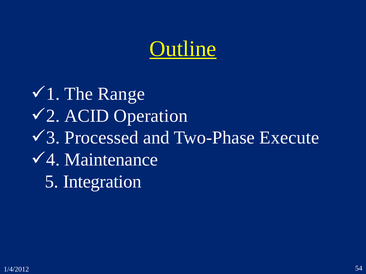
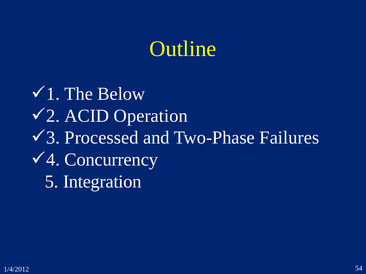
Outline underline: present -> none
Range: Range -> Below
Execute: Execute -> Failures
Maintenance: Maintenance -> Concurrency
